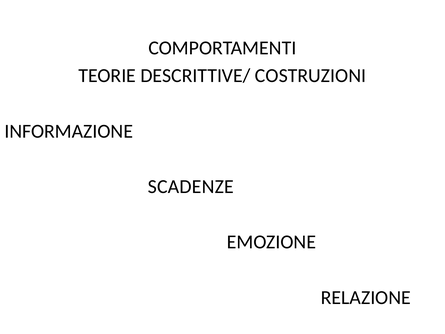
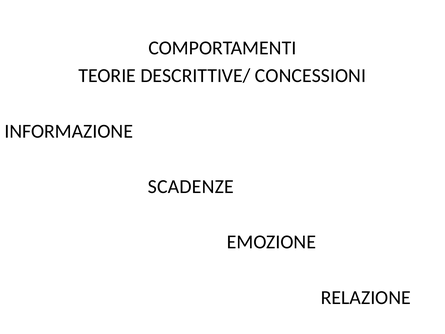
COSTRUZIONI: COSTRUZIONI -> CONCESSIONI
